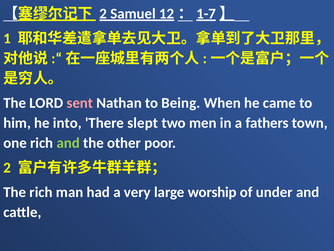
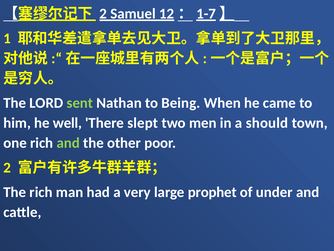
sent colour: pink -> light green
into: into -> well
fathers: fathers -> should
worship: worship -> prophet
